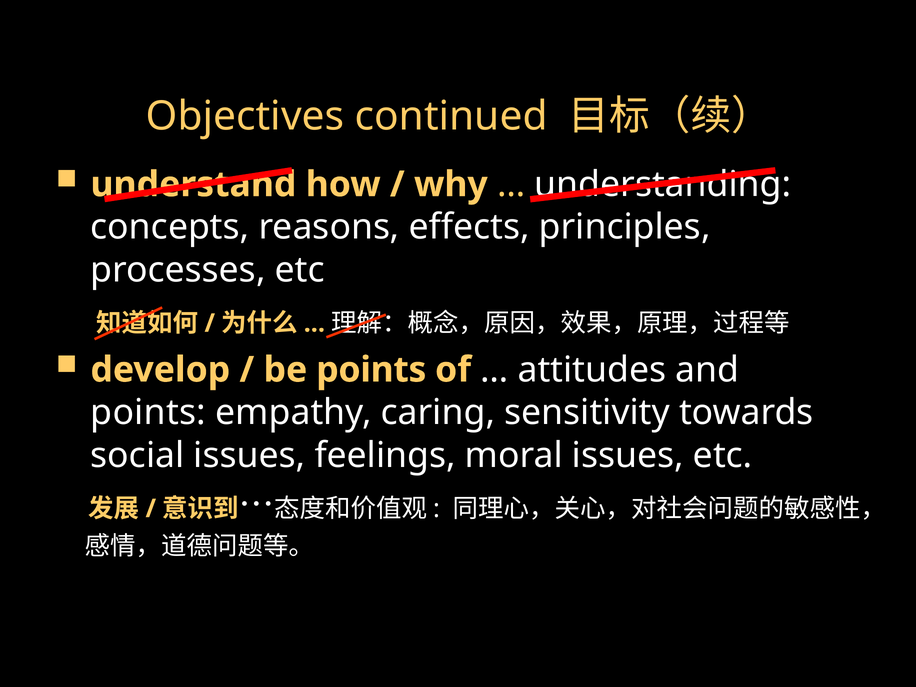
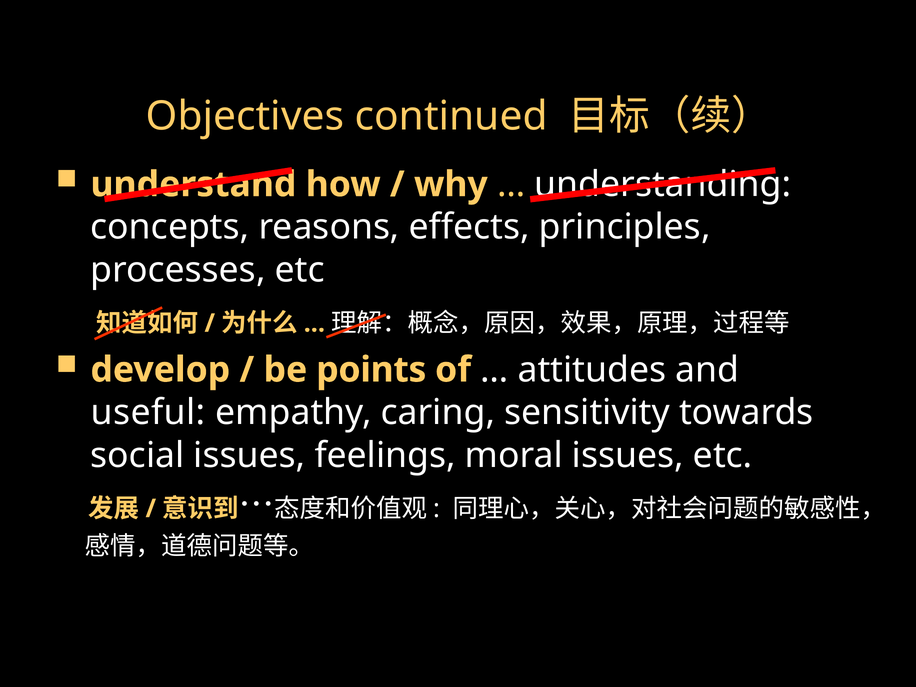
points at (148, 413): points -> useful
